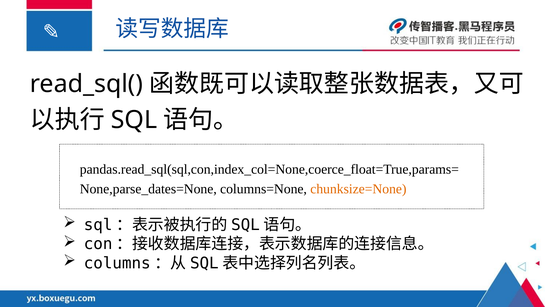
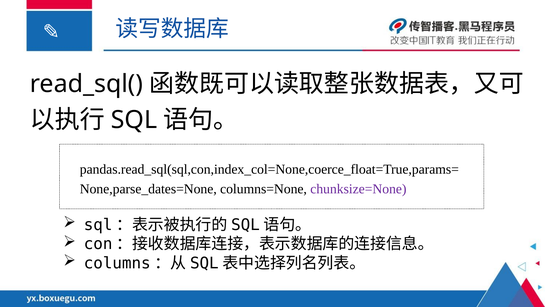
chunksize=None colour: orange -> purple
